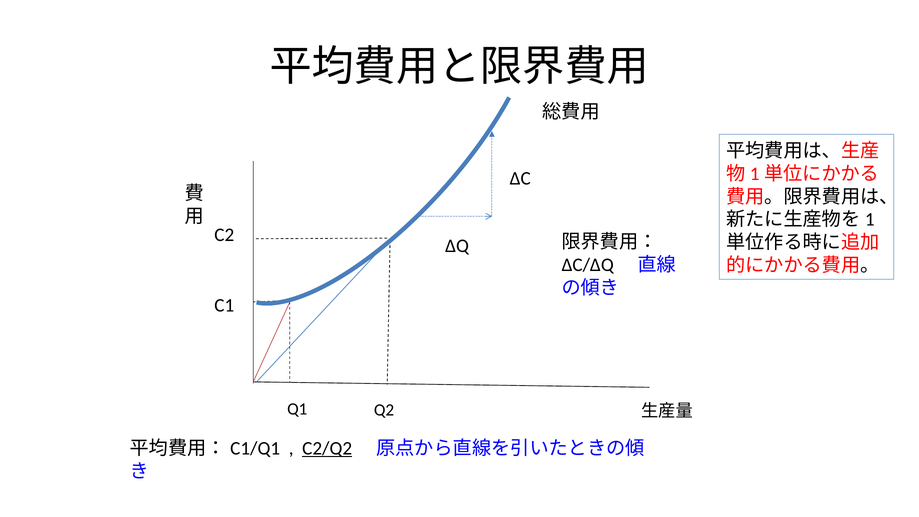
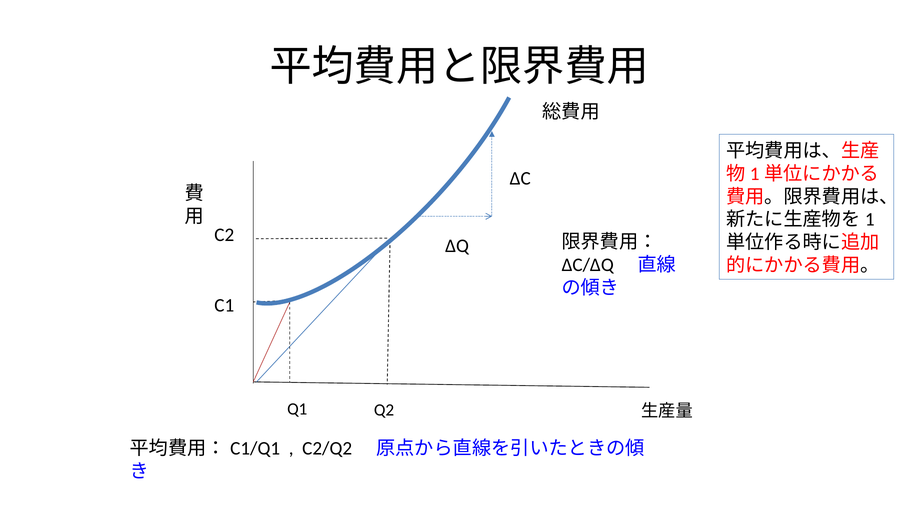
C2/Q2 underline: present -> none
